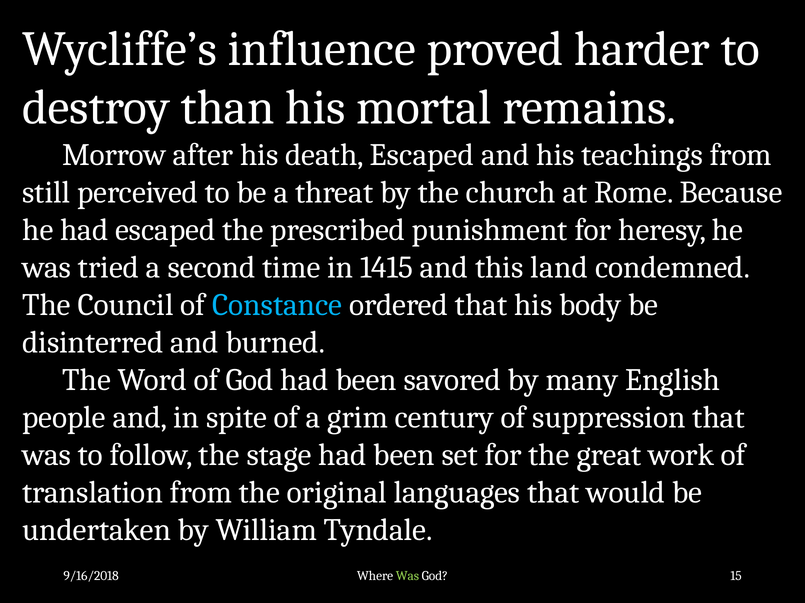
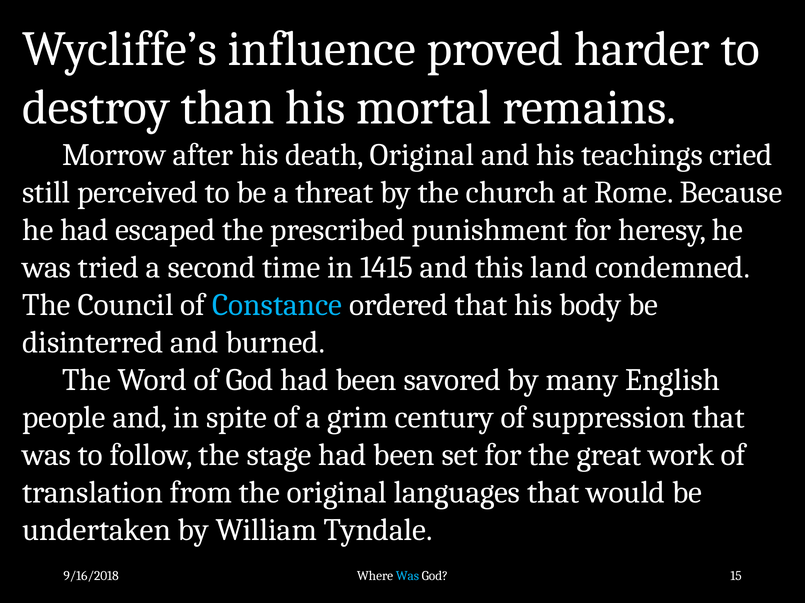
death Escaped: Escaped -> Original
teachings from: from -> cried
Was at (407, 577) colour: light green -> light blue
